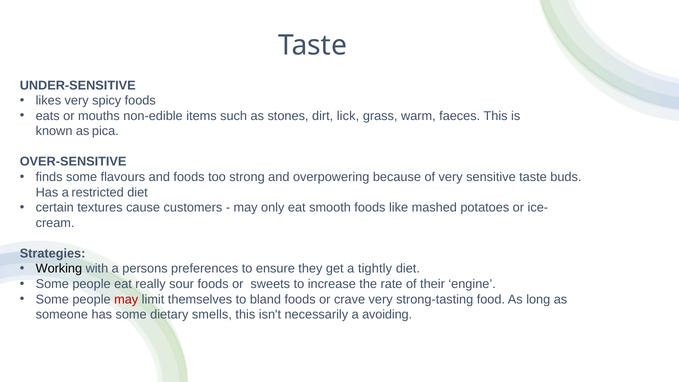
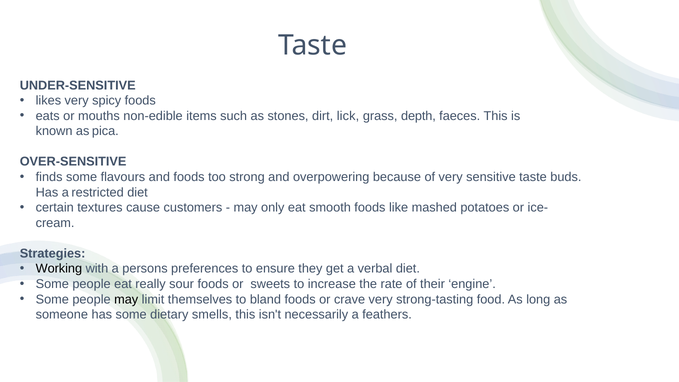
warm: warm -> depth
tightly: tightly -> verbal
may at (126, 299) colour: red -> black
avoiding: avoiding -> feathers
